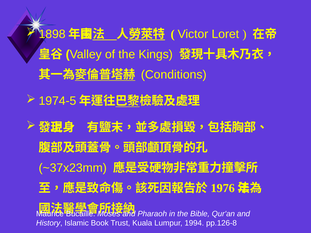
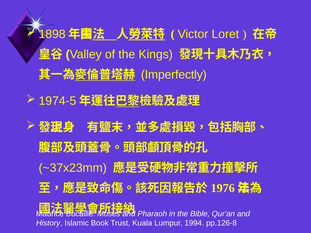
Conditions: Conditions -> Imperfectly
